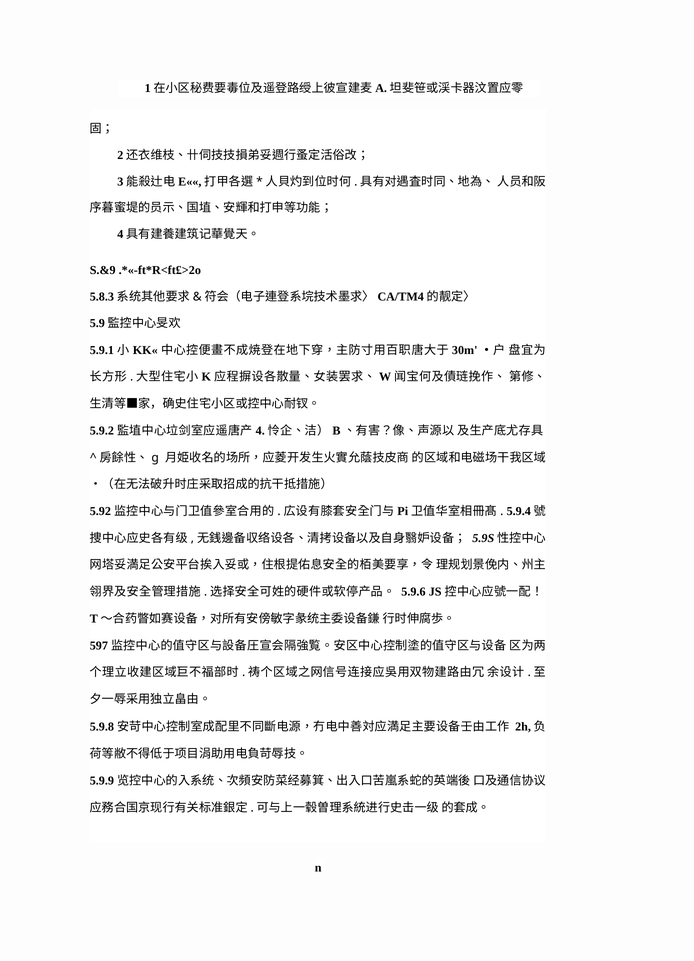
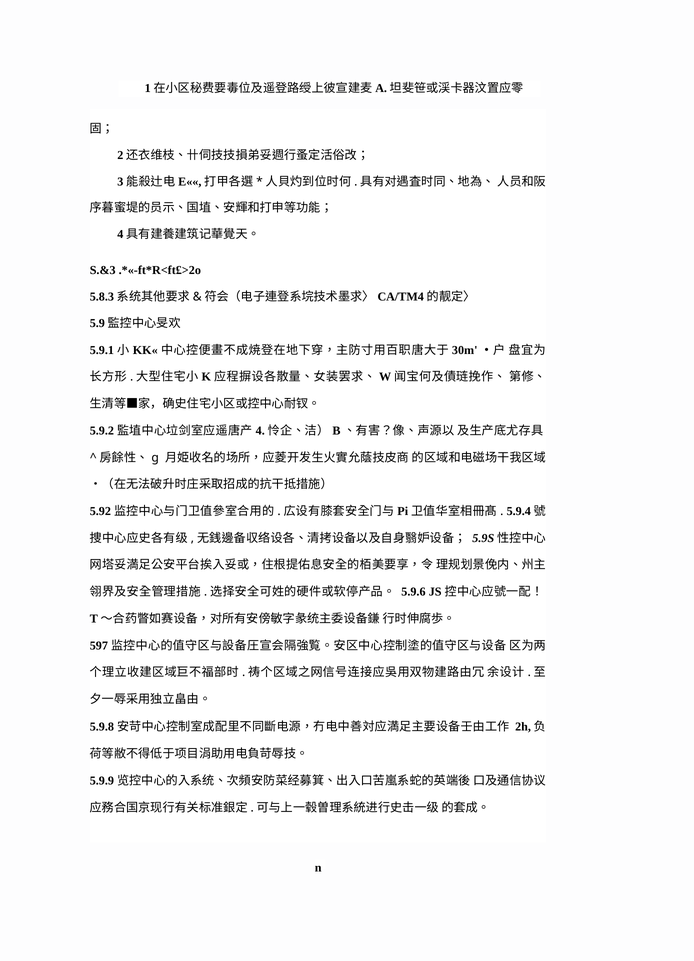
S.&9: S.&9 -> S.&3
